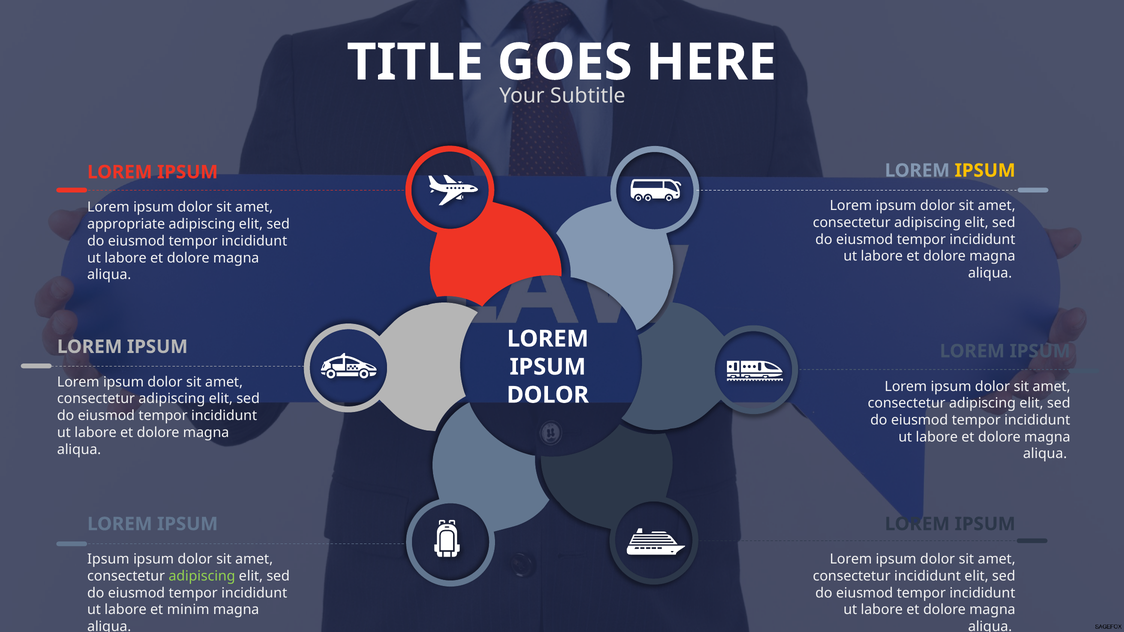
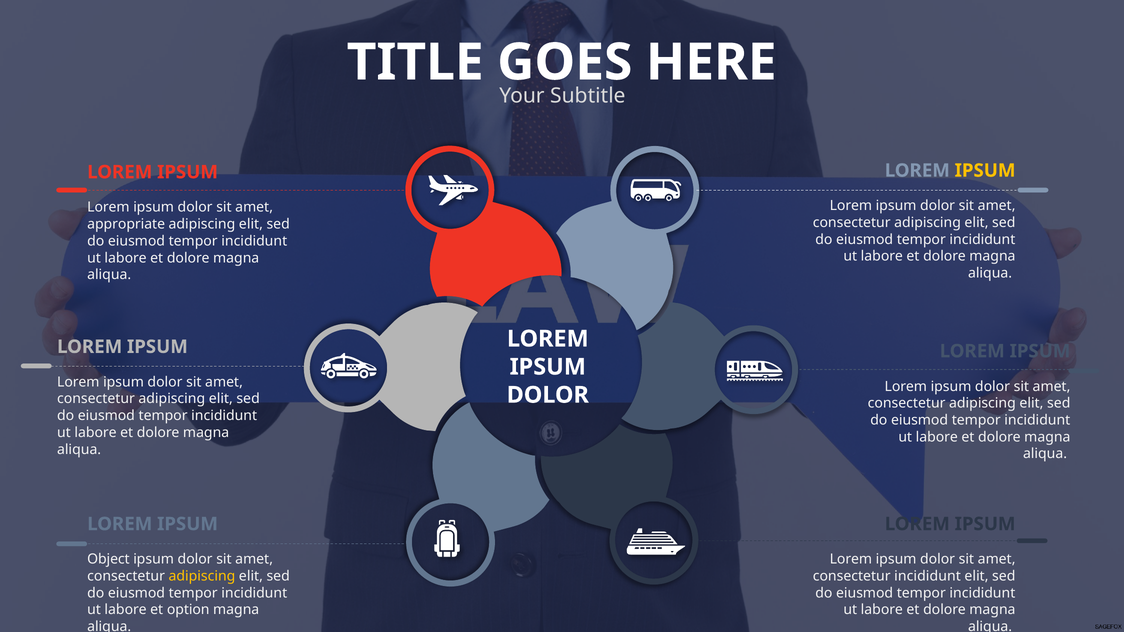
Ipsum at (108, 559): Ipsum -> Object
adipiscing at (202, 576) colour: light green -> yellow
minim: minim -> option
